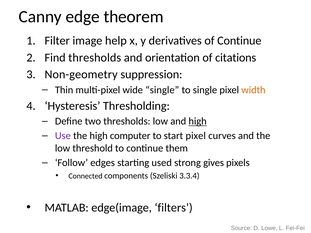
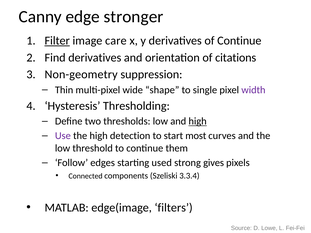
theorem: theorem -> stronger
Filter underline: none -> present
help: help -> care
Find thresholds: thresholds -> derivatives
wide single: single -> shape
width colour: orange -> purple
computer: computer -> detection
start pixel: pixel -> most
